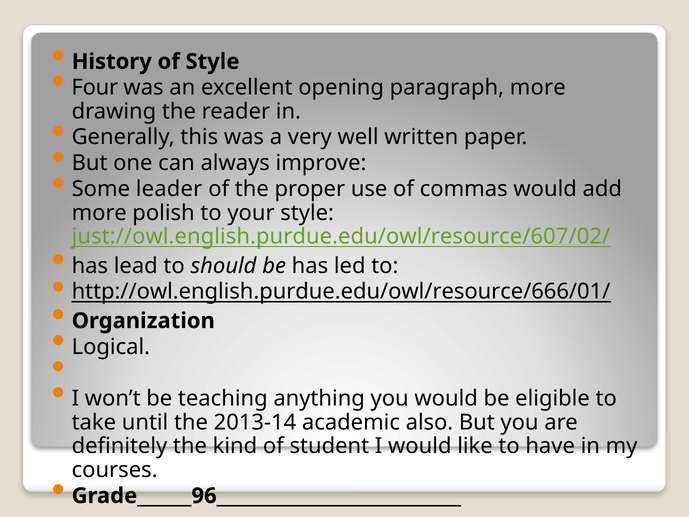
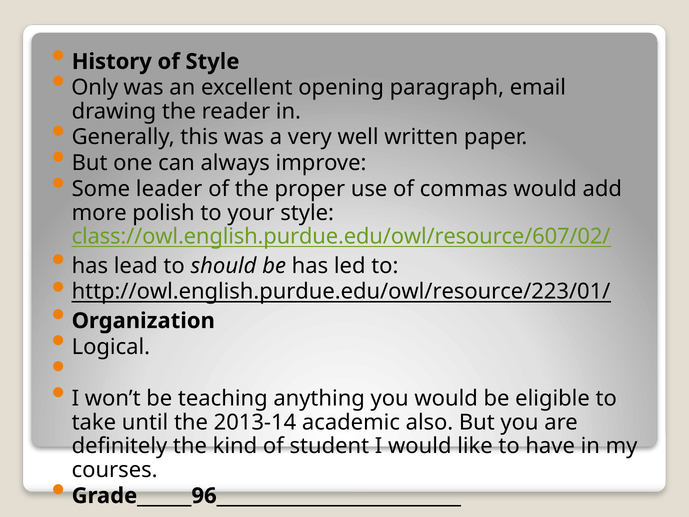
Four: Four -> Only
paragraph more: more -> email
just://owl.english.purdue.edu/owl/resource/607/02/: just://owl.english.purdue.edu/owl/resource/607/02/ -> class://owl.english.purdue.edu/owl/resource/607/02/
http://owl.english.purdue.edu/owl/resource/666/01/: http://owl.english.purdue.edu/owl/resource/666/01/ -> http://owl.english.purdue.edu/owl/resource/223/01/
